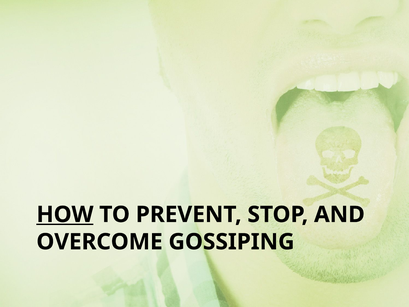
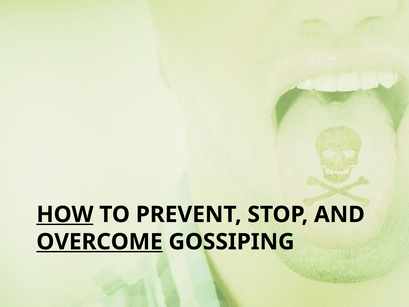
OVERCOME underline: none -> present
